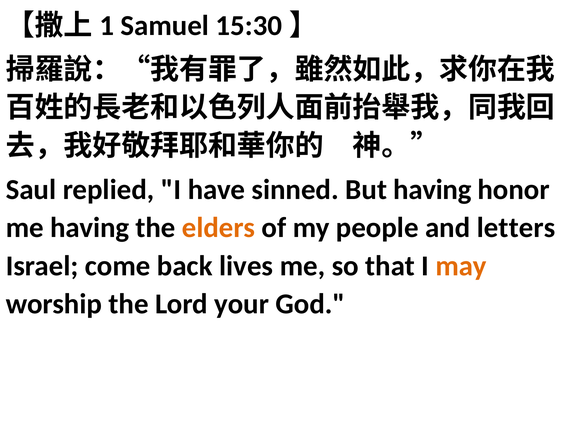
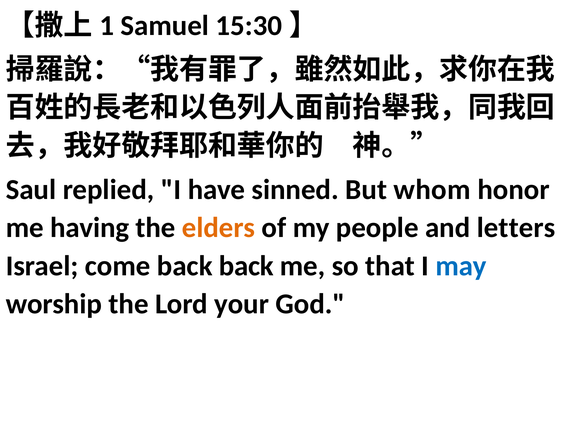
But having: having -> whom
back lives: lives -> back
may colour: orange -> blue
